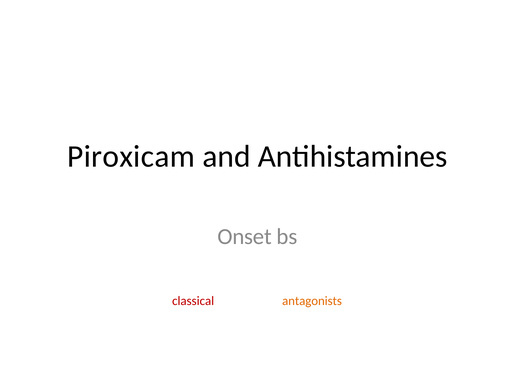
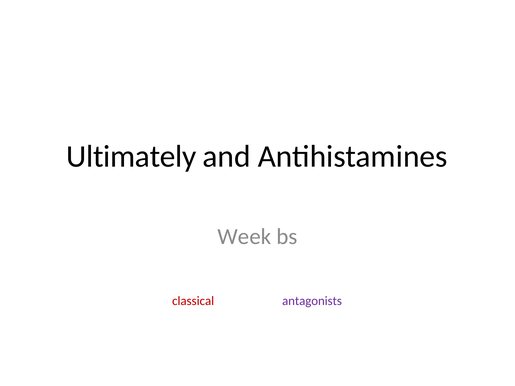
Piroxicam: Piroxicam -> Ultimately
Onset: Onset -> Week
antagonists colour: orange -> purple
